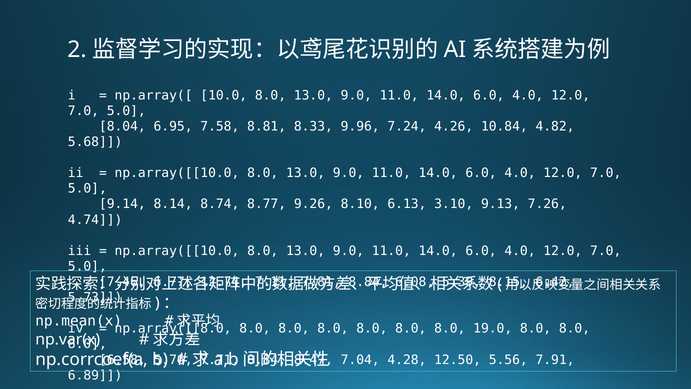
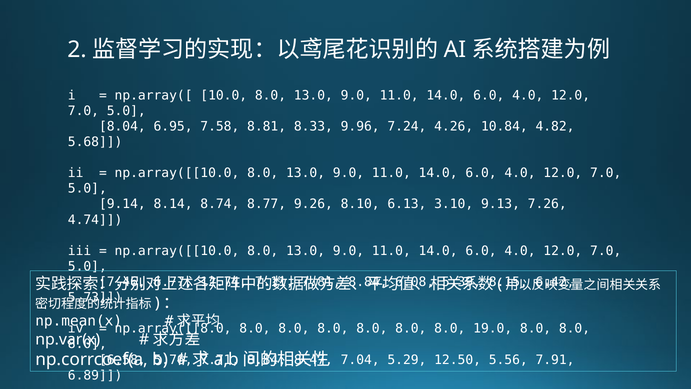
4.28: 4.28 -> 5.29
